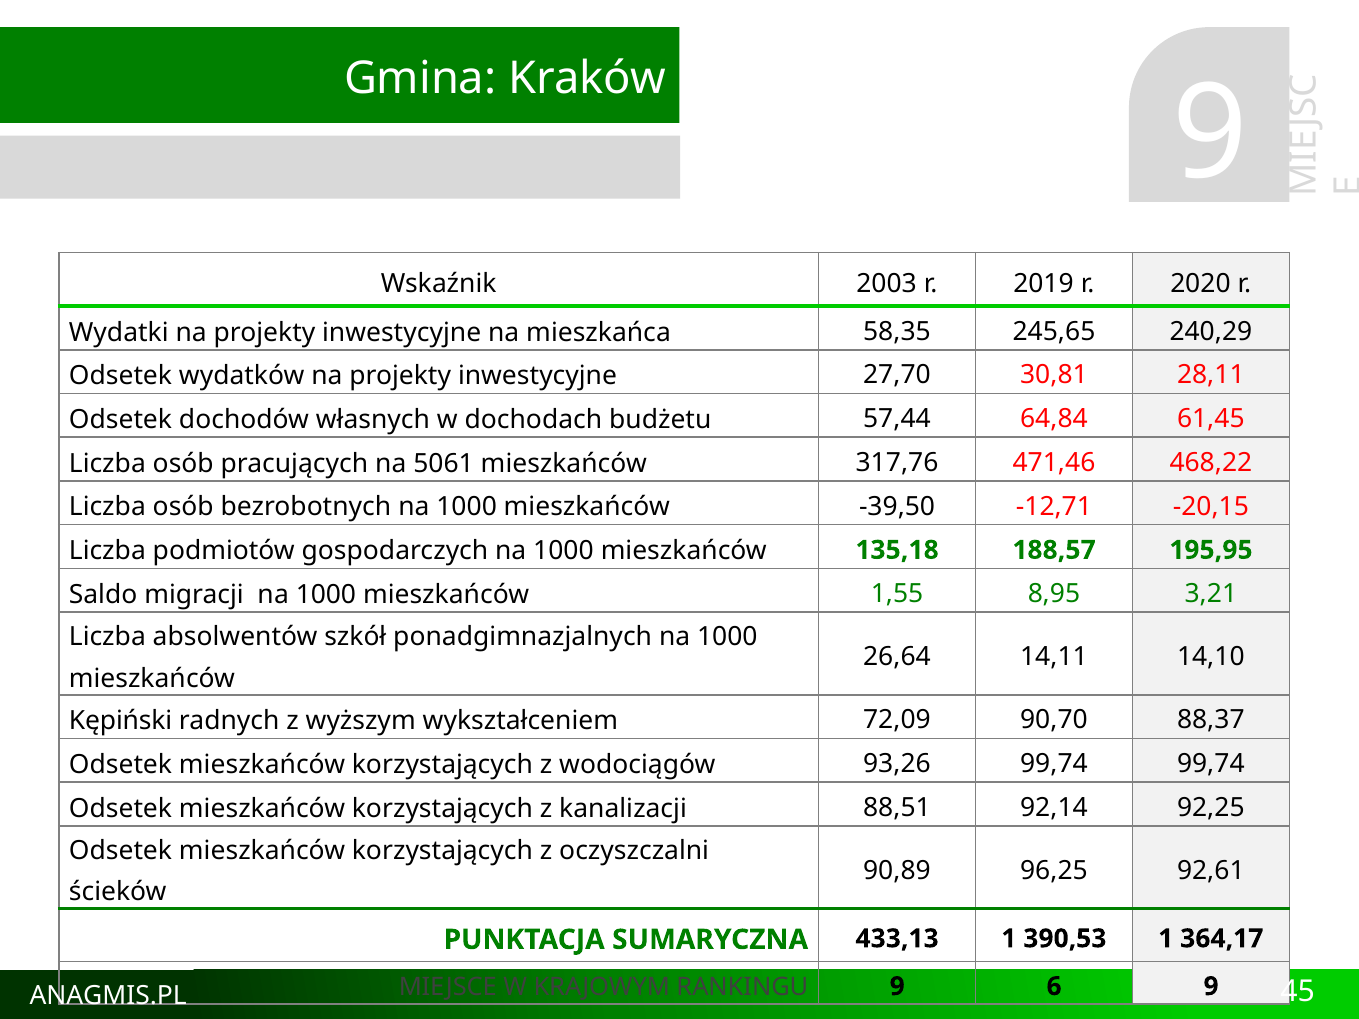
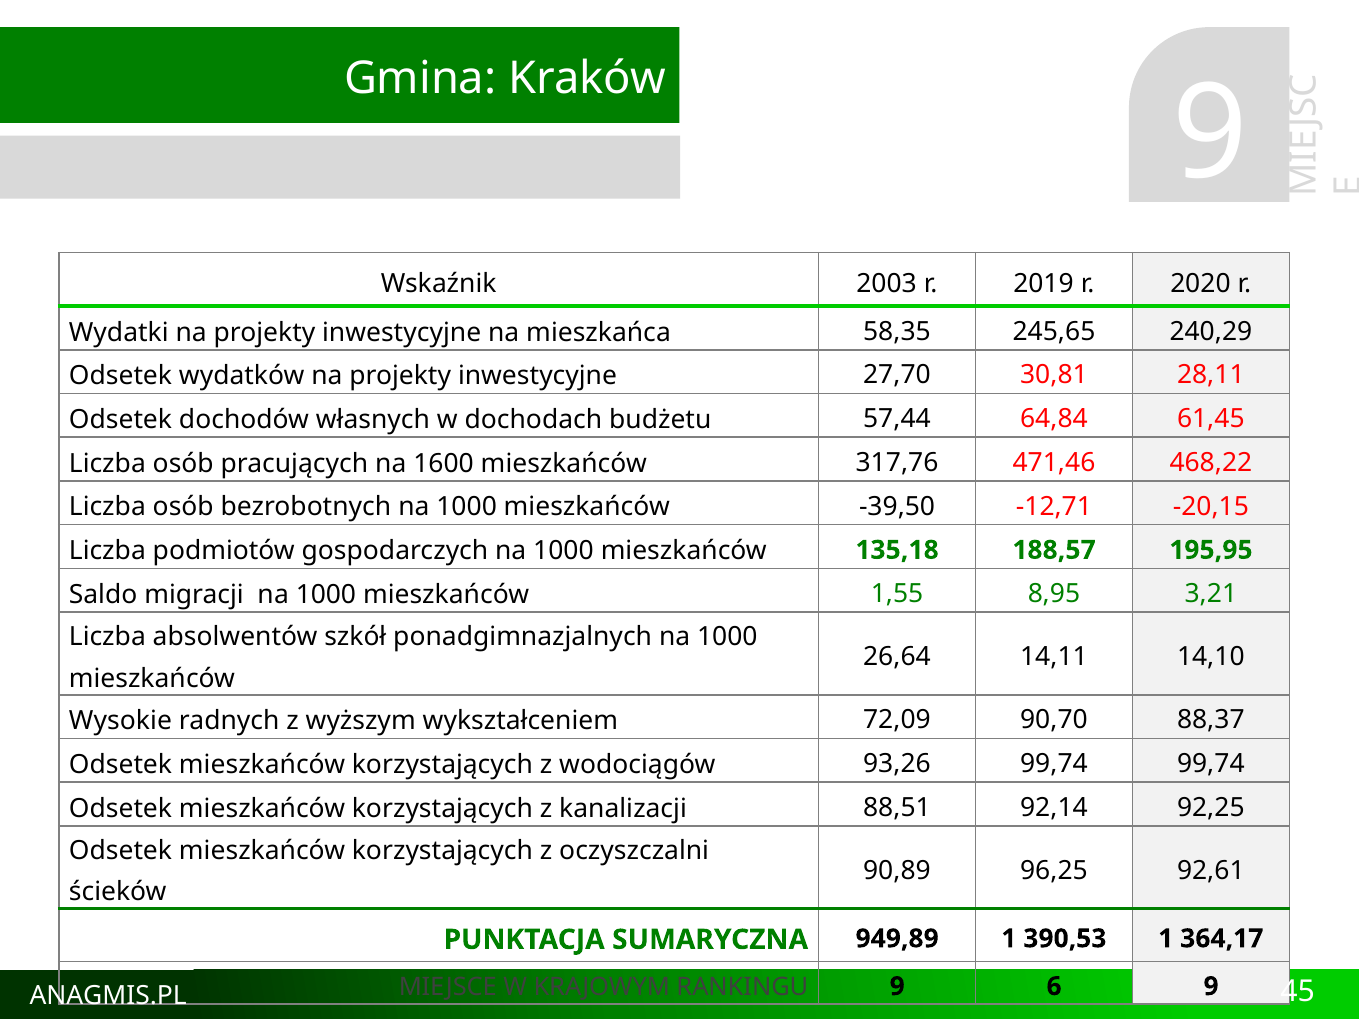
5061: 5061 -> 1600
Kępiński: Kępiński -> Wysokie
433,13: 433,13 -> 949,89
